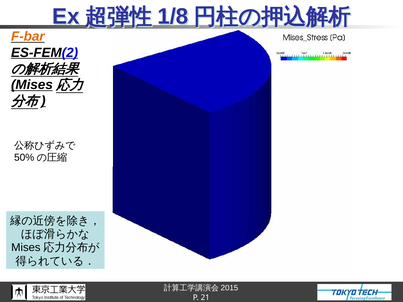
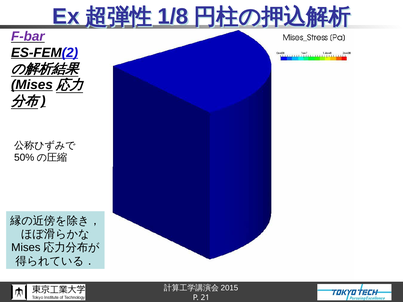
F-bar colour: orange -> purple
